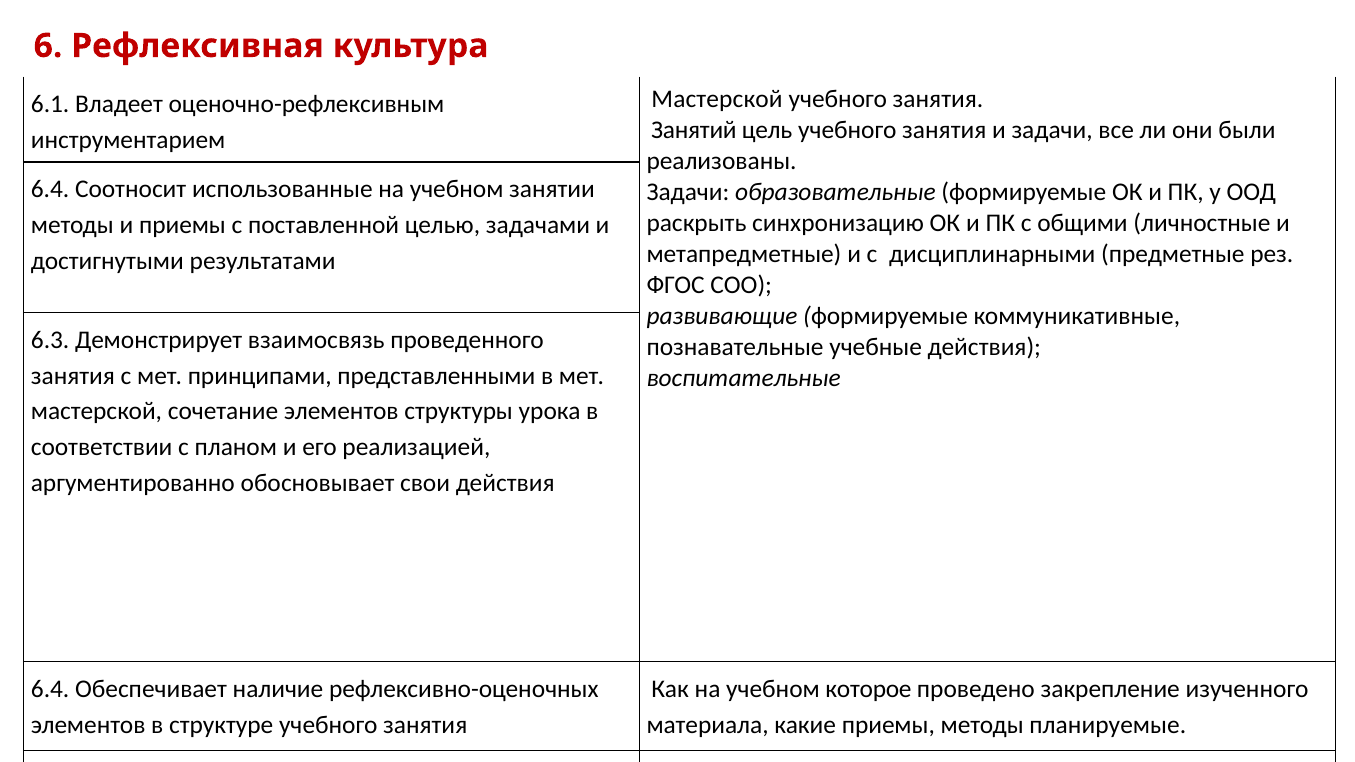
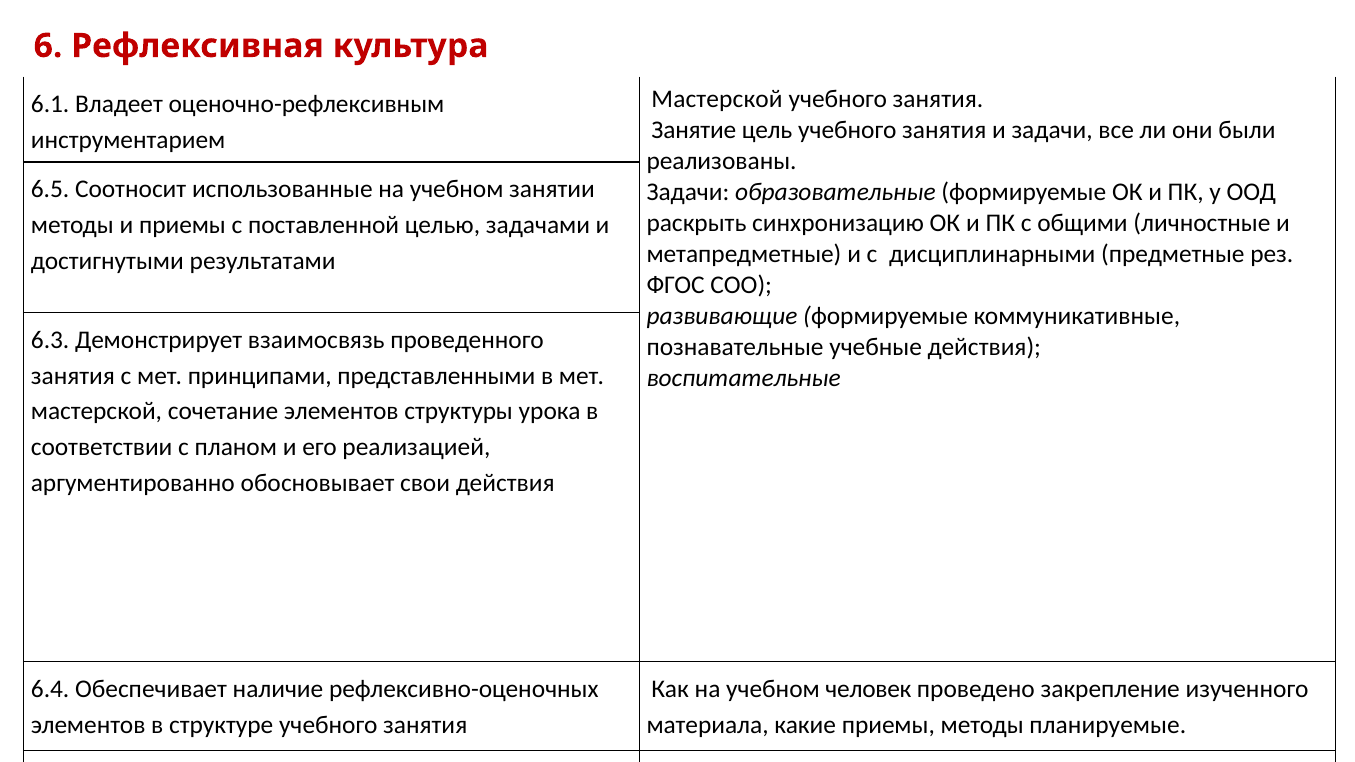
Занятий: Занятий -> Занятие
6.4 at (50, 190): 6.4 -> 6.5
которое: которое -> человек
